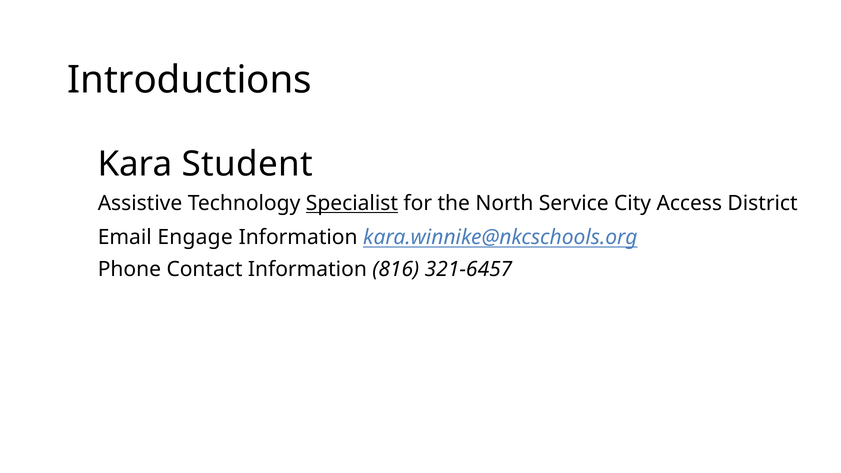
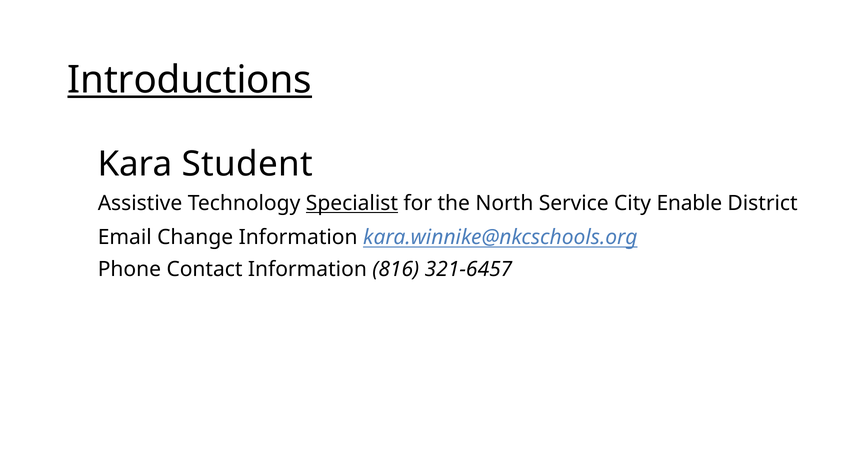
Introductions underline: none -> present
Access: Access -> Enable
Engage: Engage -> Change
